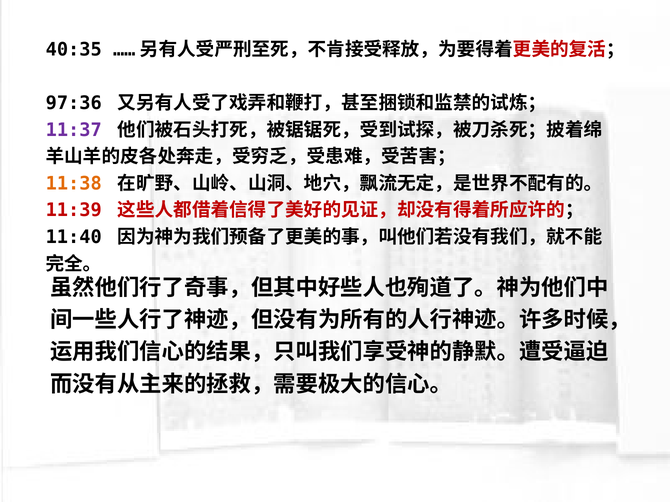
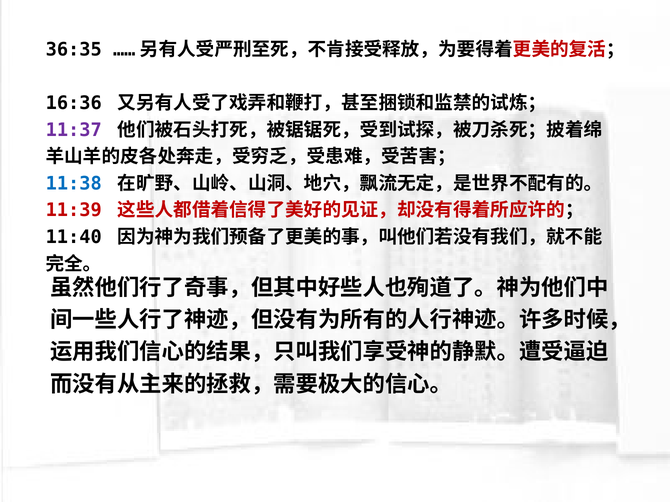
40:35: 40:35 -> 36:35
97:36: 97:36 -> 16:36
11:38 colour: orange -> blue
